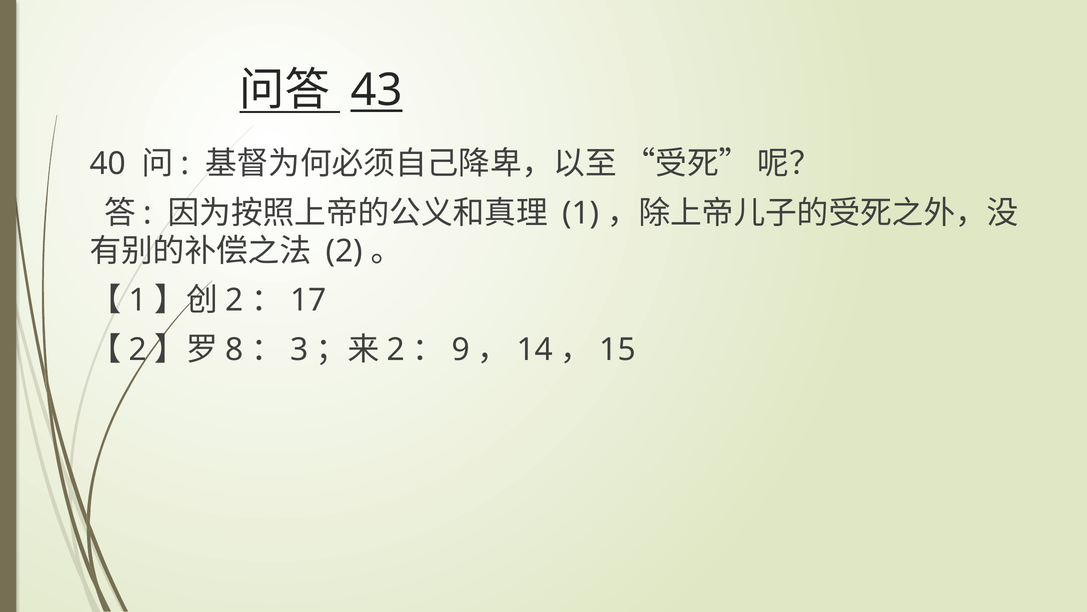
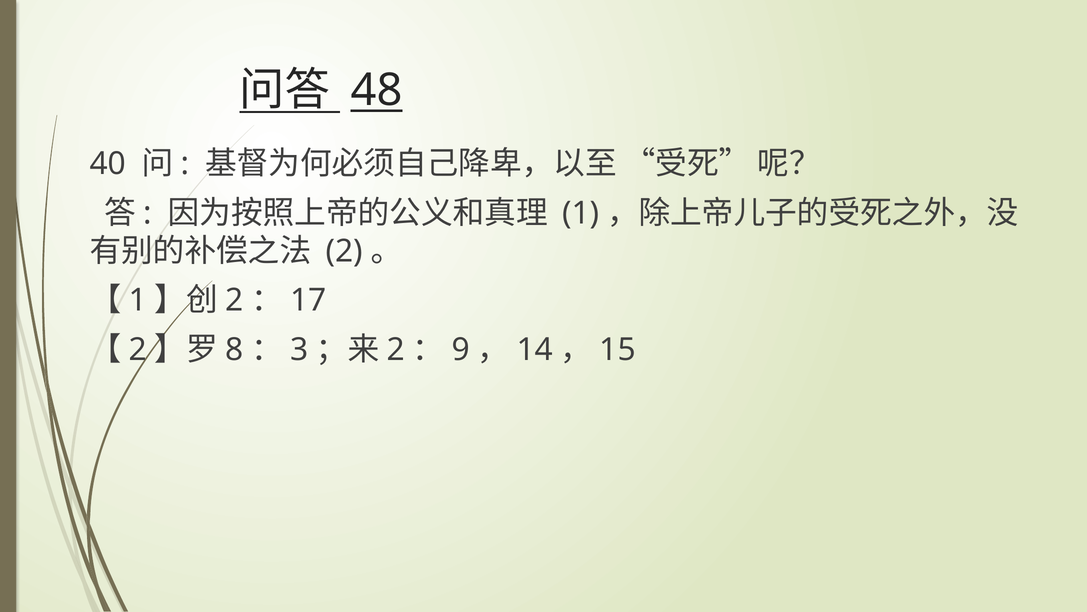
43: 43 -> 48
